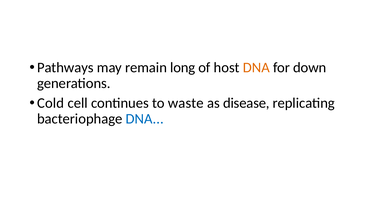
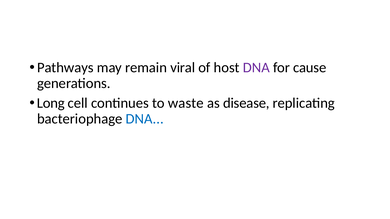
long: long -> viral
DNA at (256, 68) colour: orange -> purple
down: down -> cause
Cold: Cold -> Long
